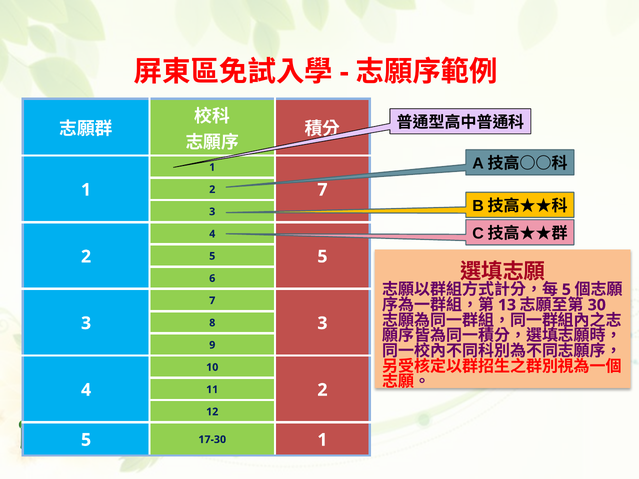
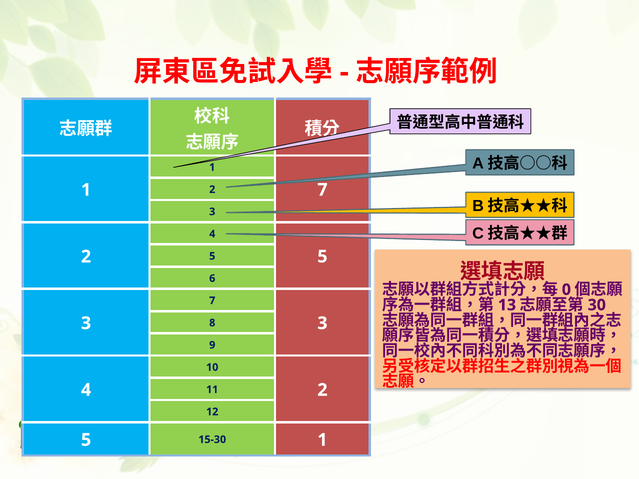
5 at (566, 290): 5 -> 0
17-30: 17-30 -> 15-30
